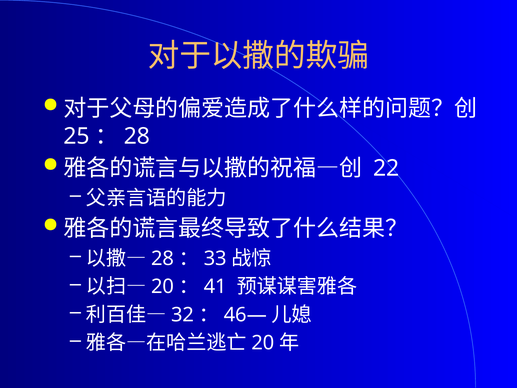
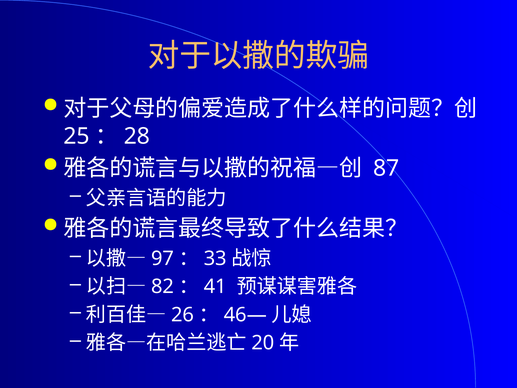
22: 22 -> 87
28 at (163, 258): 28 -> 97
20 at (163, 286): 20 -> 82
32: 32 -> 26
